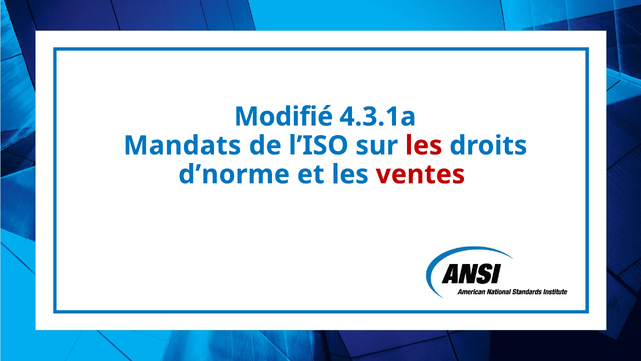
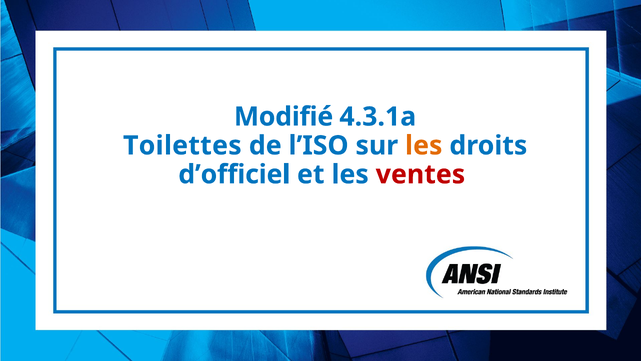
Mandats: Mandats -> Toilettes
les at (424, 145) colour: red -> orange
d’norme: d’norme -> d’officiel
